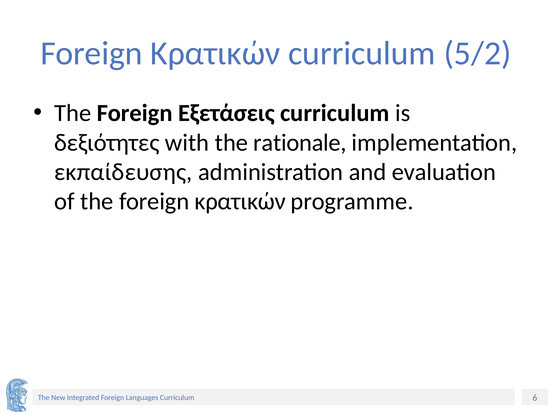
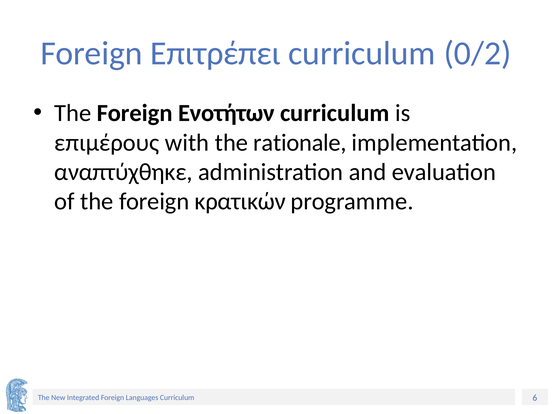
Κρατικών at (215, 53): Κρατικών -> Επιτρέπει
5/2: 5/2 -> 0/2
Εξετάσεις: Εξετάσεις -> Ενοτήτων
δεξιότητες: δεξιότητες -> επιμέρους
εκπαίδευσης: εκπαίδευσης -> αναπτύχθηκε
